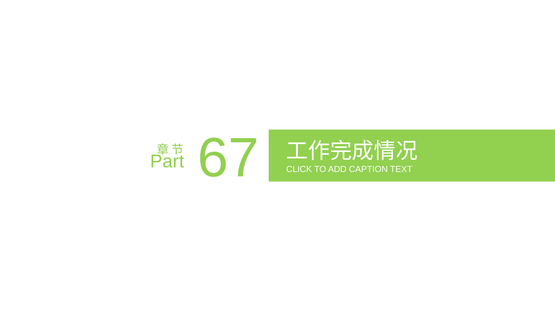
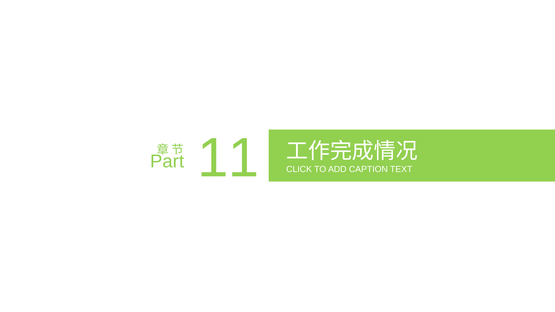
67: 67 -> 11
